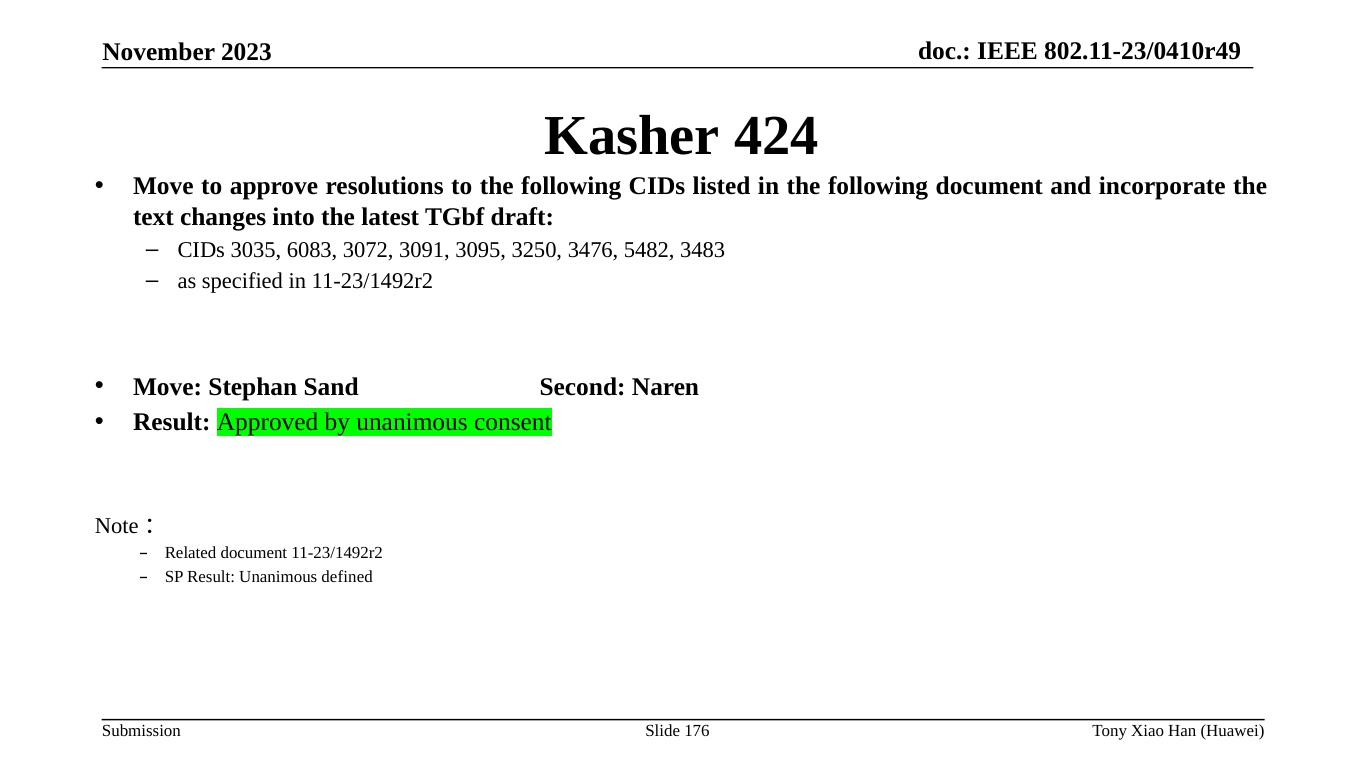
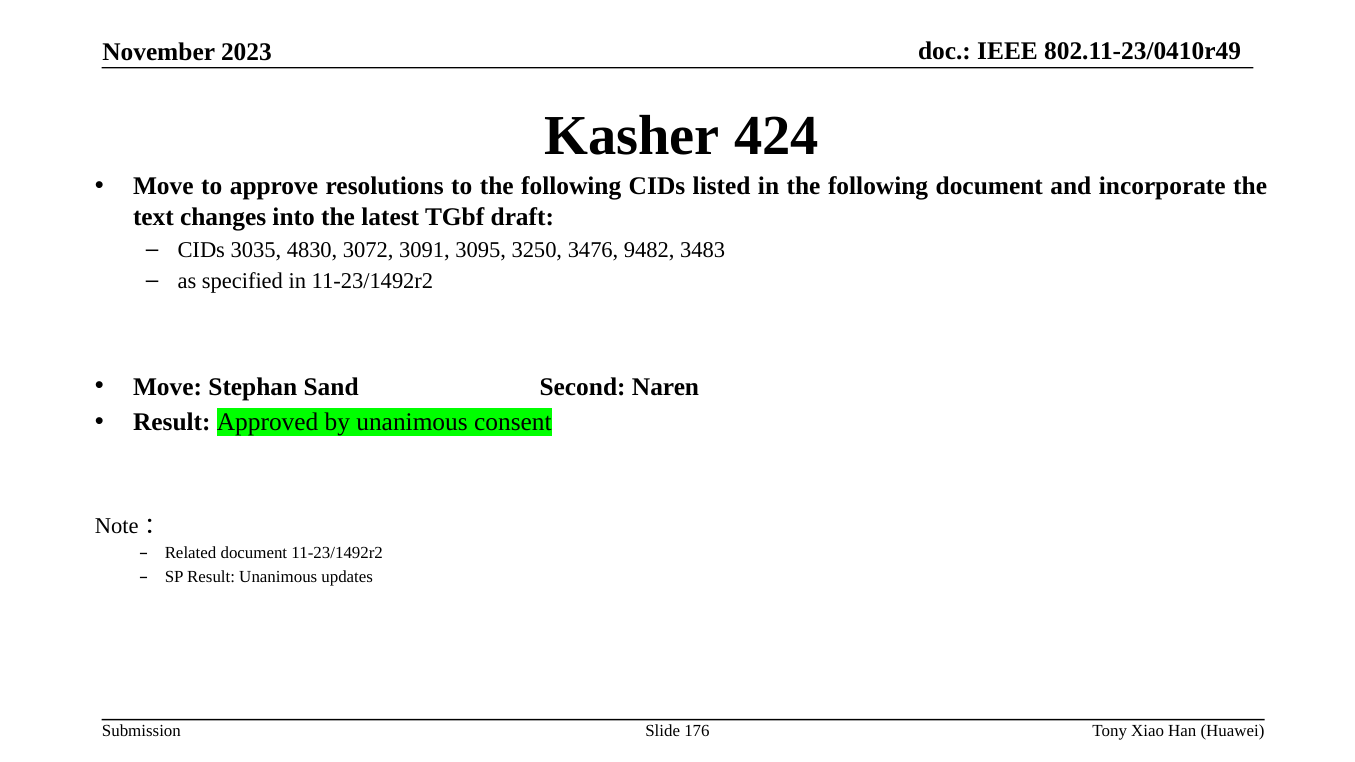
6083: 6083 -> 4830
5482: 5482 -> 9482
defined: defined -> updates
